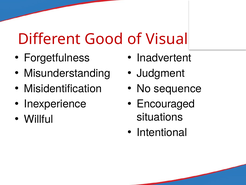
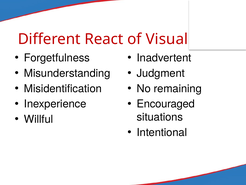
Good: Good -> React
sequence: sequence -> remaining
